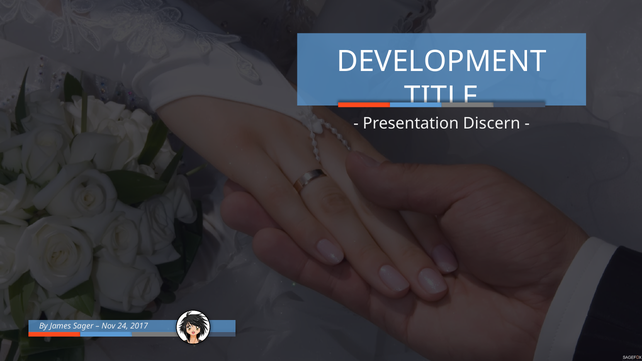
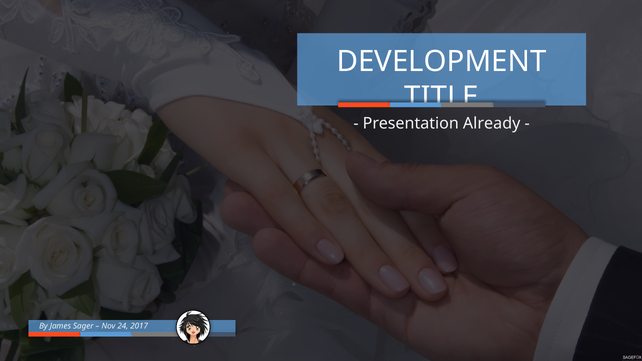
Discern: Discern -> Already
